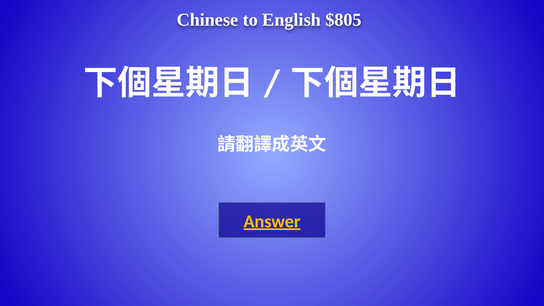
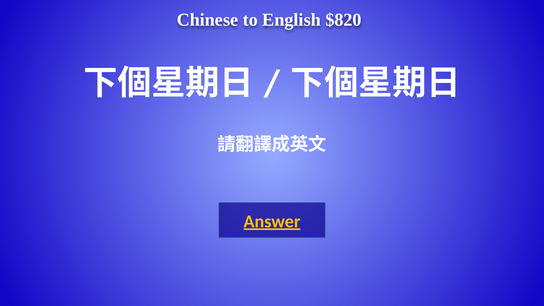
$805: $805 -> $820
